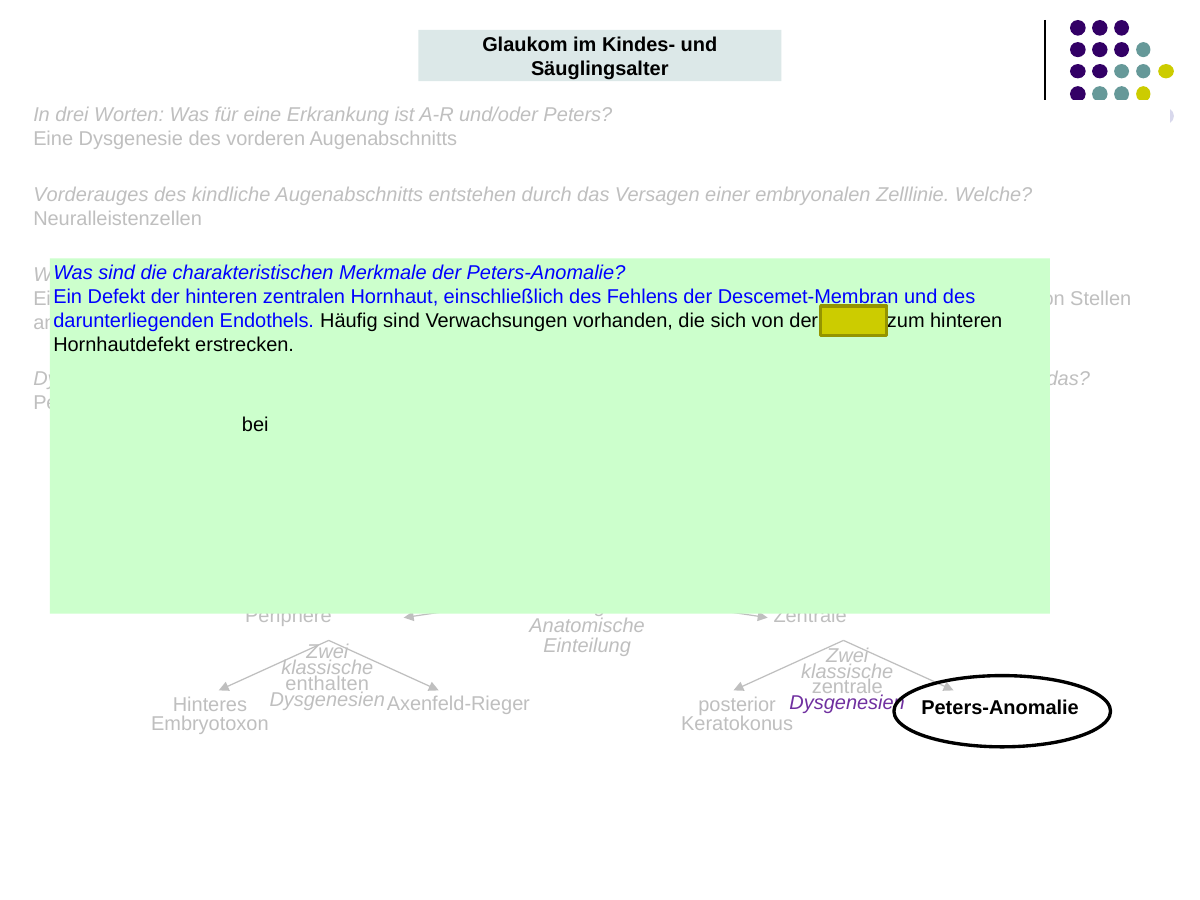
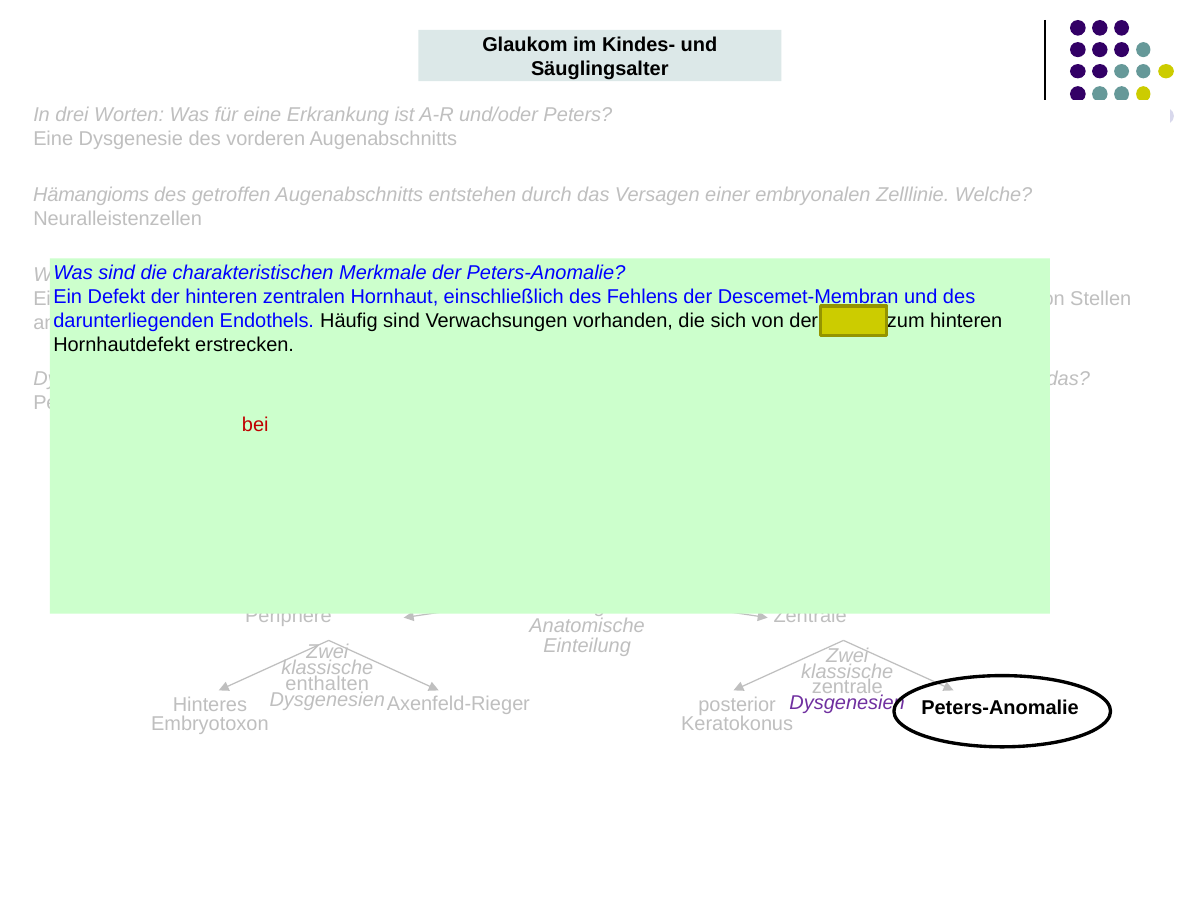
Vorderauges: Vorderauges -> Hämangioms
kindliche: kindliche -> getroffen
bei colour: black -> red
